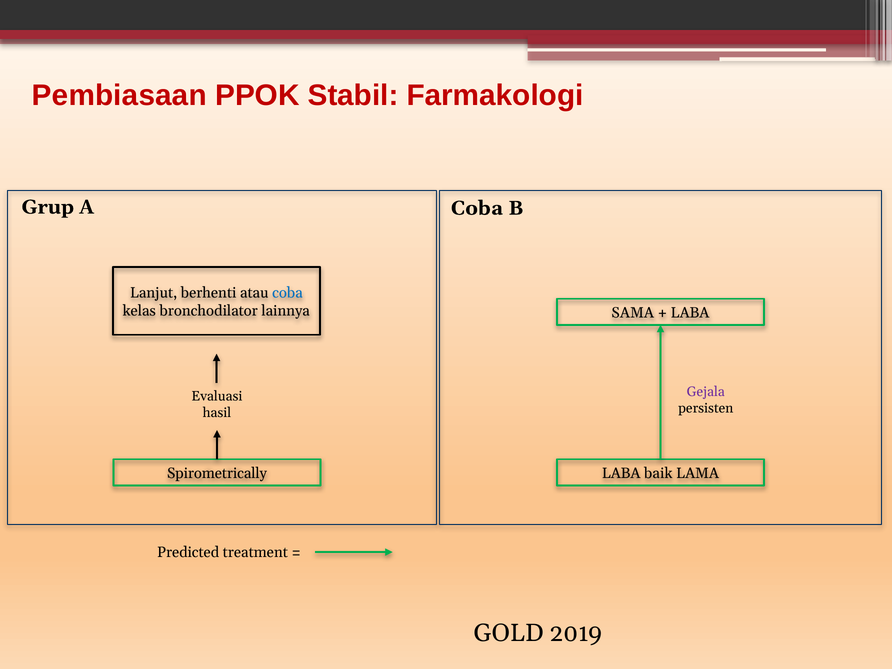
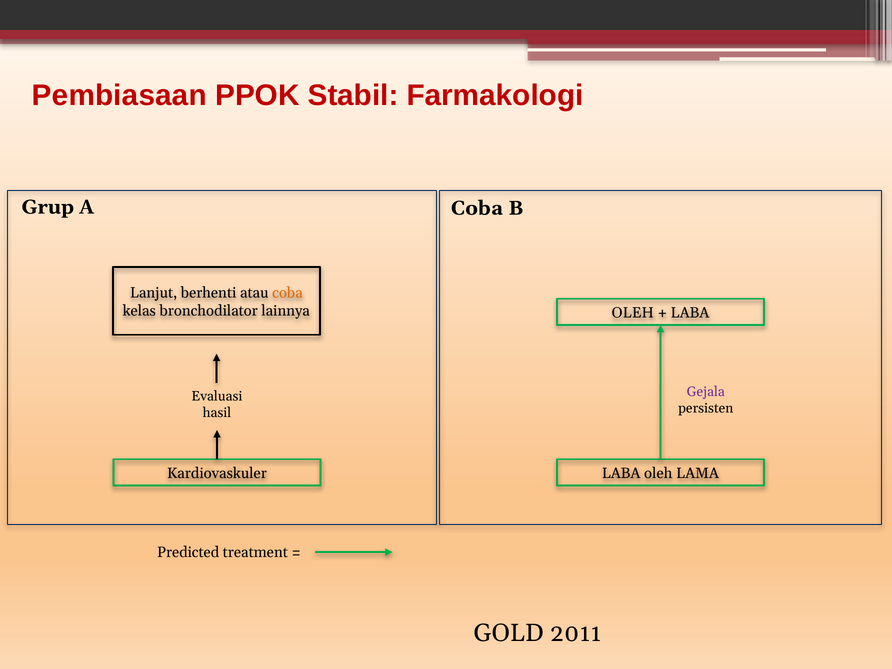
coba at (287, 293) colour: blue -> orange
SAMA at (633, 313): SAMA -> OLEH
Spirometrically: Spirometrically -> Kardiovaskuler
LABA baik: baik -> oleh
2019: 2019 -> 2011
